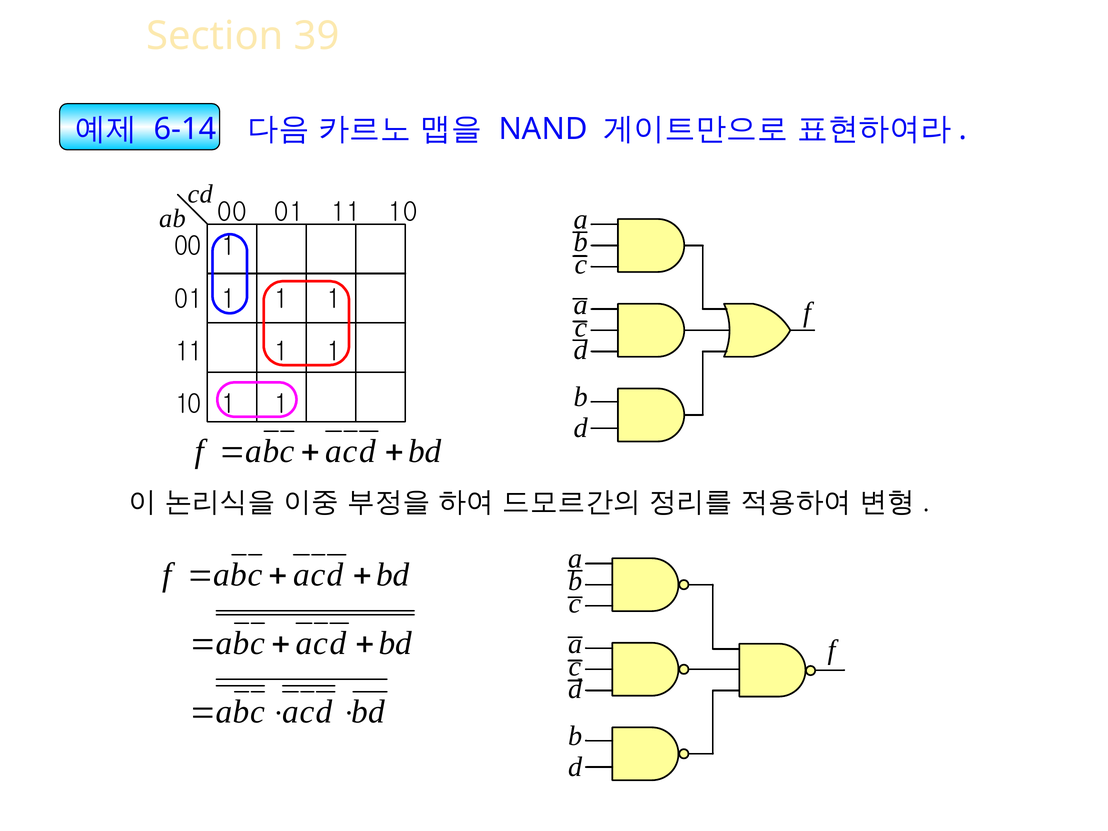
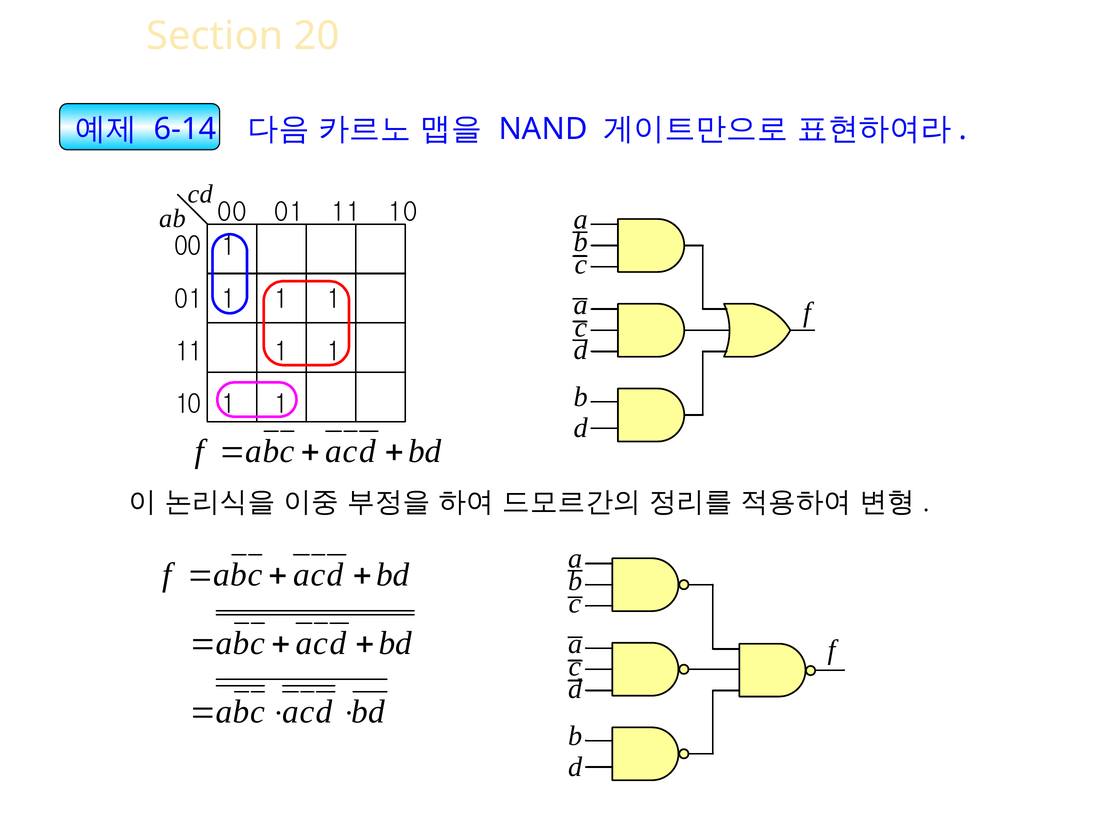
39: 39 -> 20
